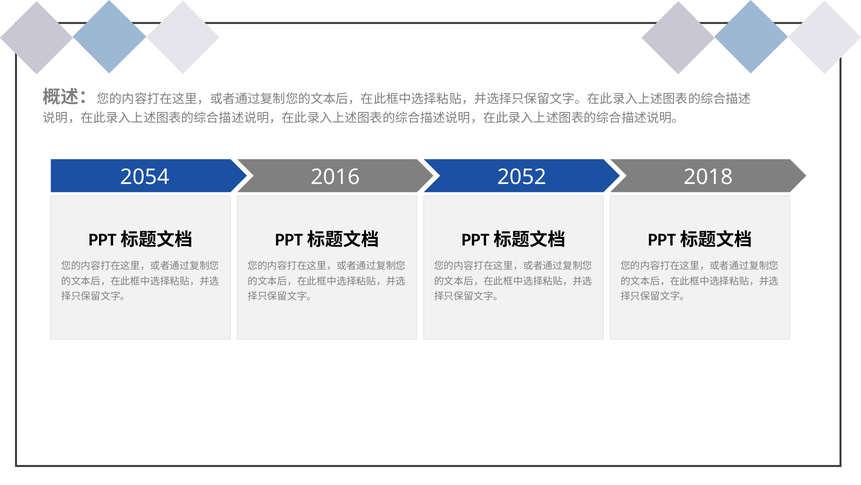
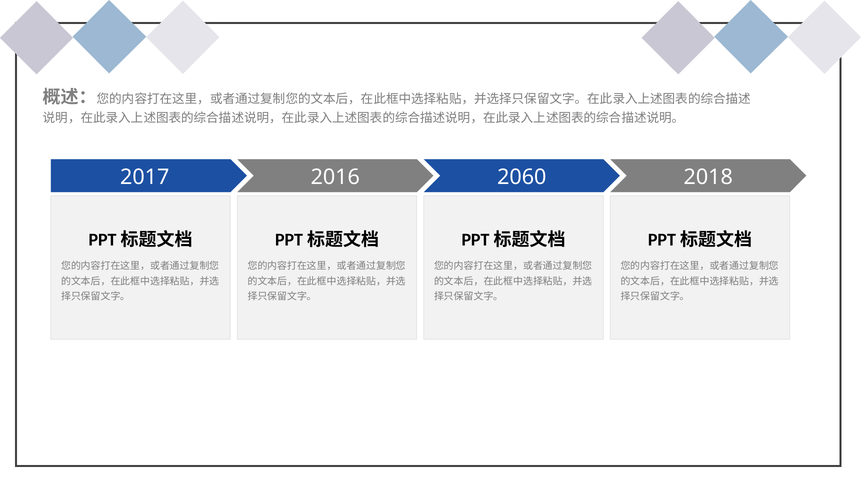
2054: 2054 -> 2017
2052: 2052 -> 2060
